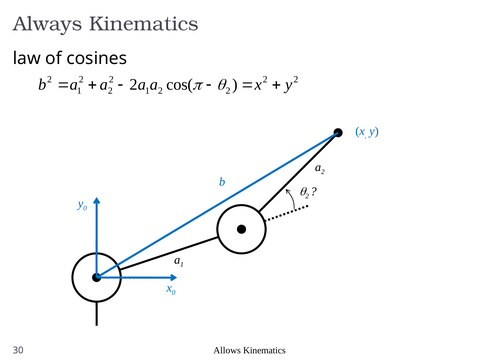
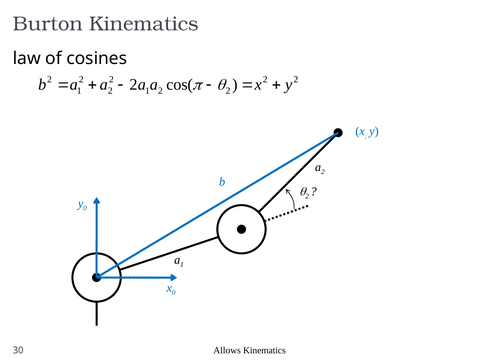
Always: Always -> Burton
